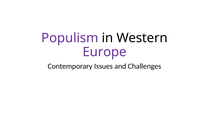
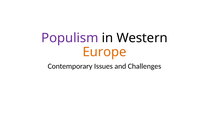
Europe colour: purple -> orange
